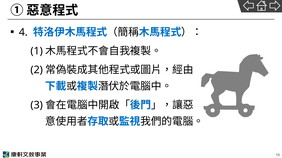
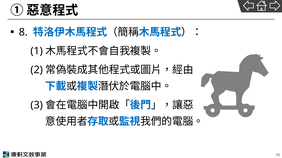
4: 4 -> 8
